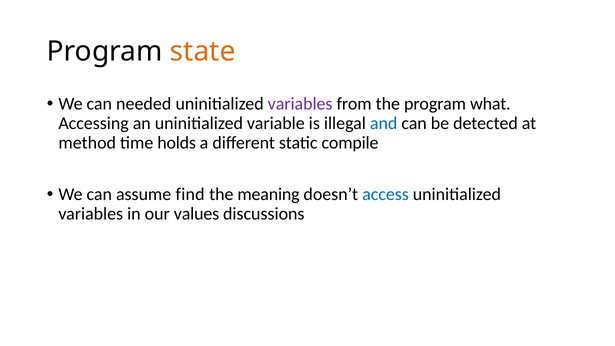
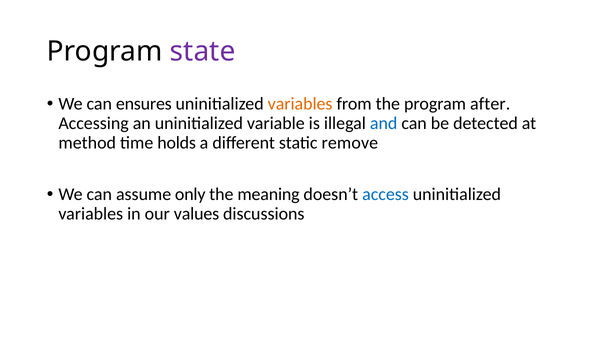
state colour: orange -> purple
needed: needed -> ensures
variables at (300, 104) colour: purple -> orange
what: what -> after
compile: compile -> remove
find: find -> only
